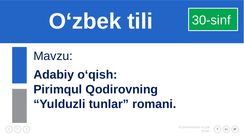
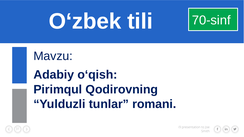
30-sinf: 30-sinf -> 70-sinf
